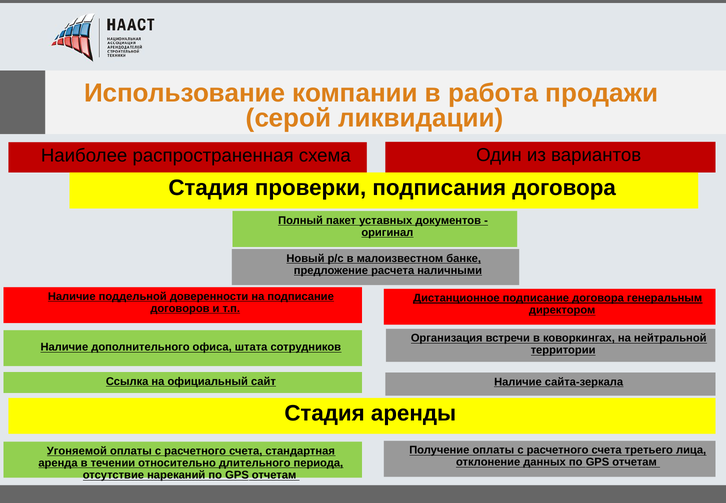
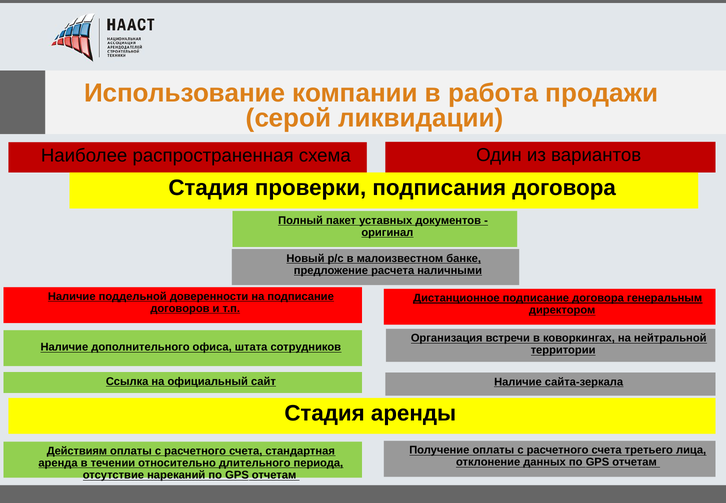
Угоняемой: Угоняемой -> Действиям
